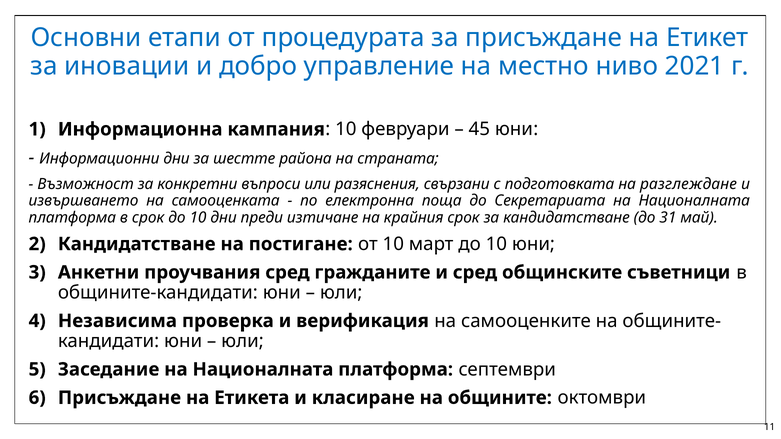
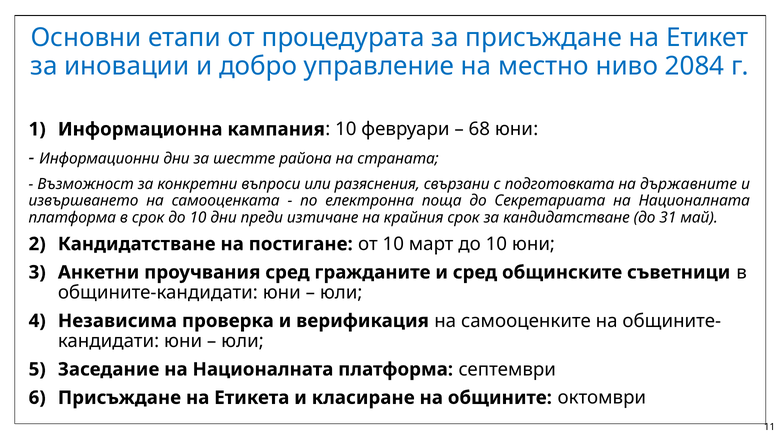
2021: 2021 -> 2084
45: 45 -> 68
разглеждане: разглеждане -> държавните
